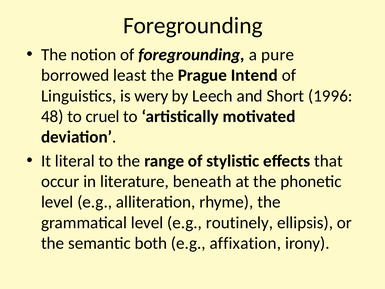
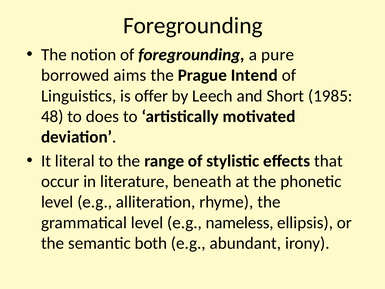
least: least -> aims
wery: wery -> offer
1996: 1996 -> 1985
cruel: cruel -> does
routinely: routinely -> nameless
affixation: affixation -> abundant
